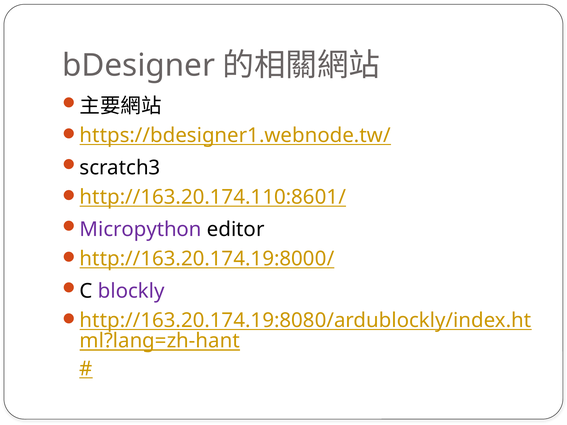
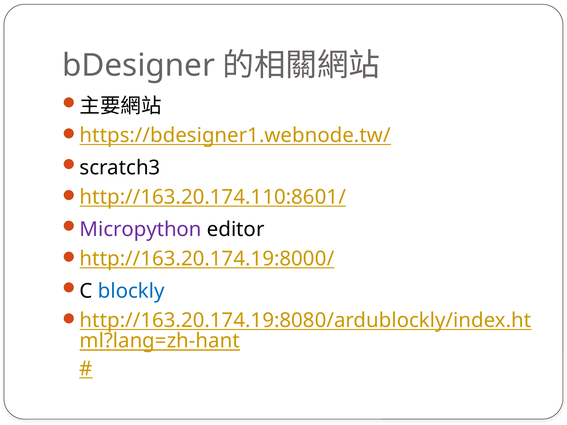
blockly colour: purple -> blue
